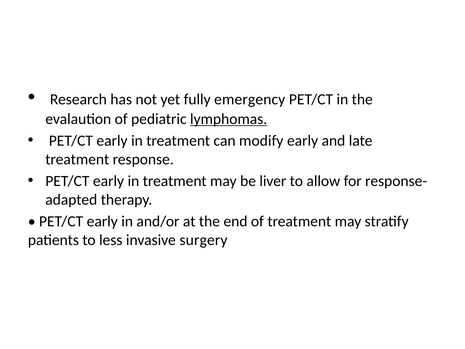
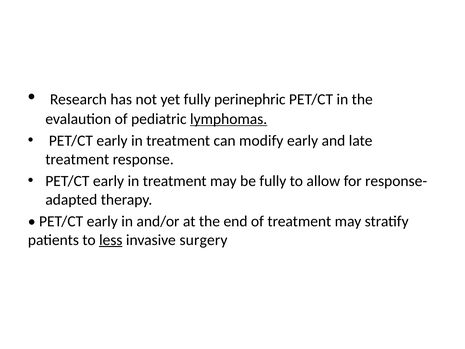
emergency: emergency -> perinephric
be liver: liver -> fully
less underline: none -> present
